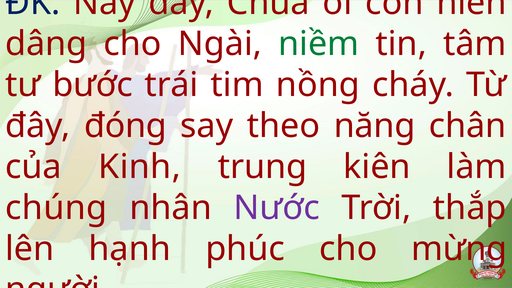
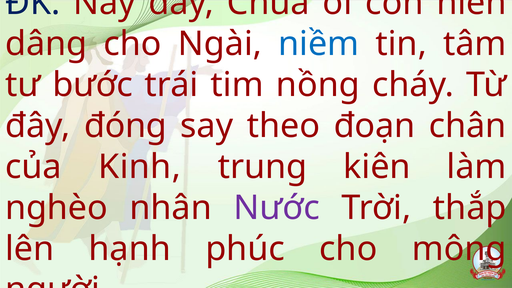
niềm colour: green -> blue
năng: năng -> đoạn
chúng: chúng -> nghèo
mừng: mừng -> mông
